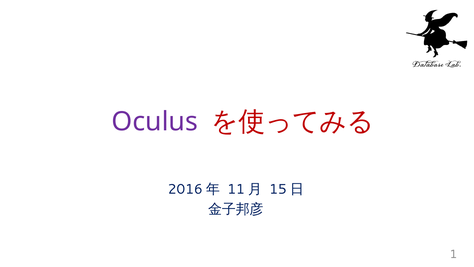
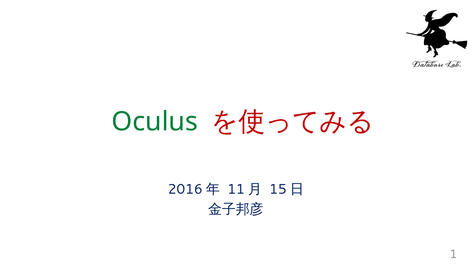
Oculus colour: purple -> green
